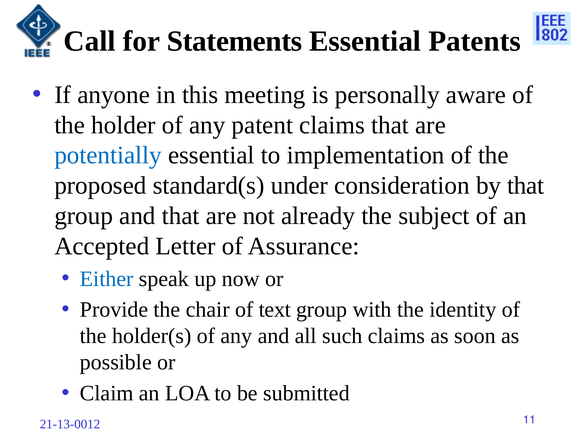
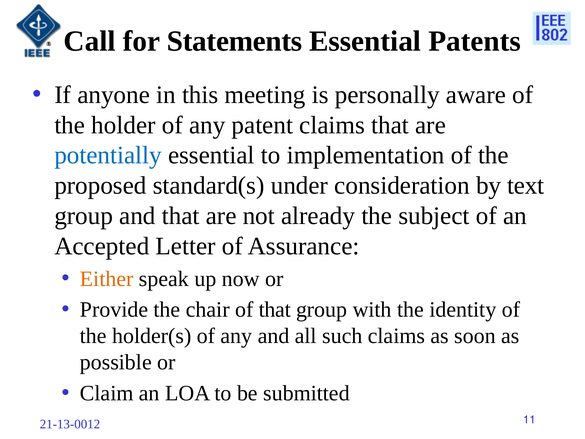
by that: that -> text
Either colour: blue -> orange
of text: text -> that
